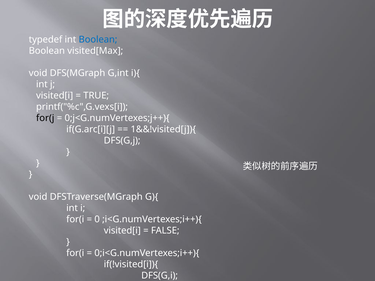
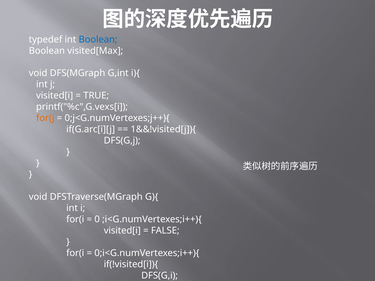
for(j colour: black -> orange
